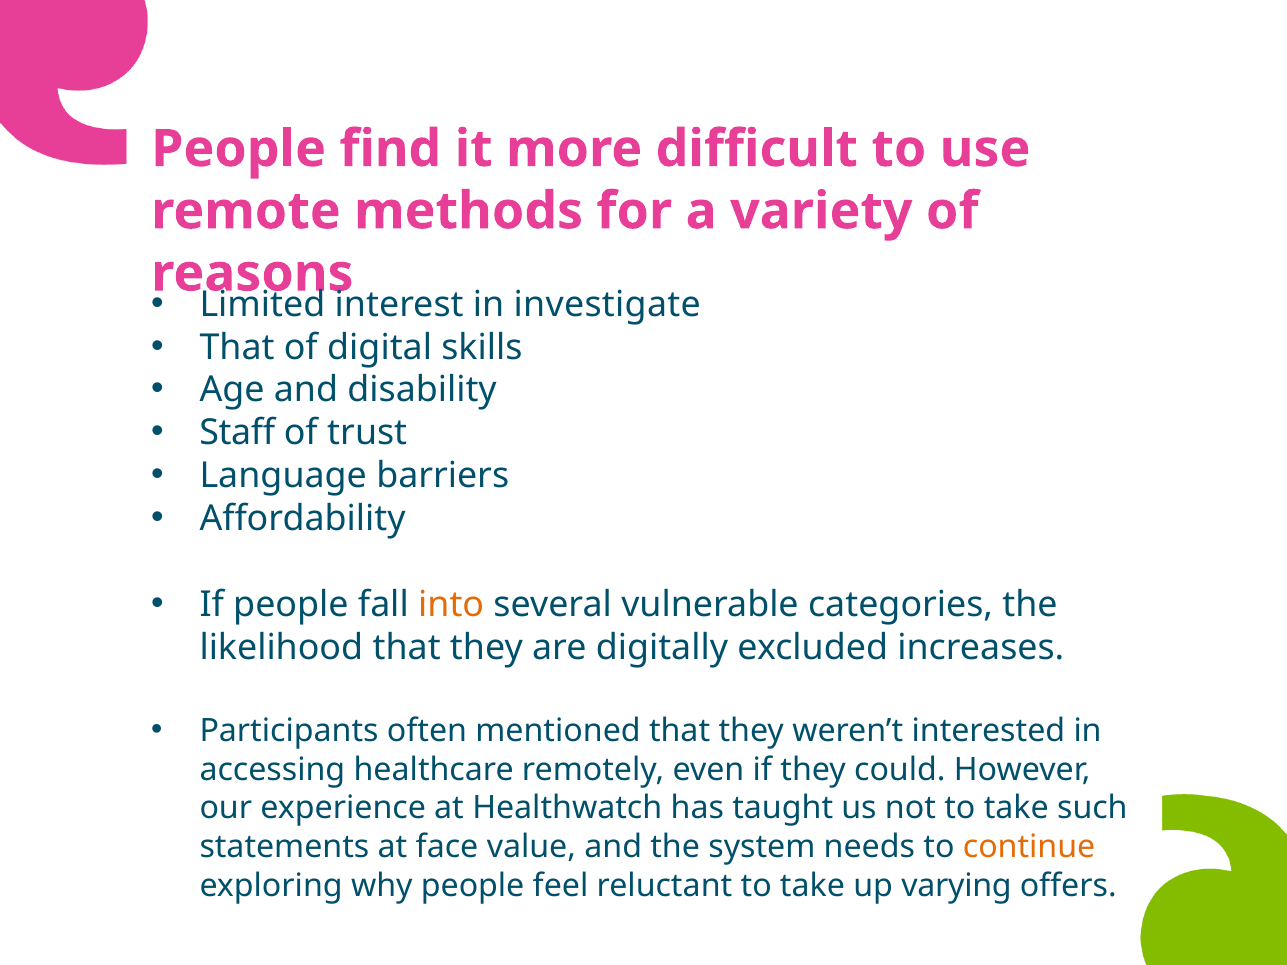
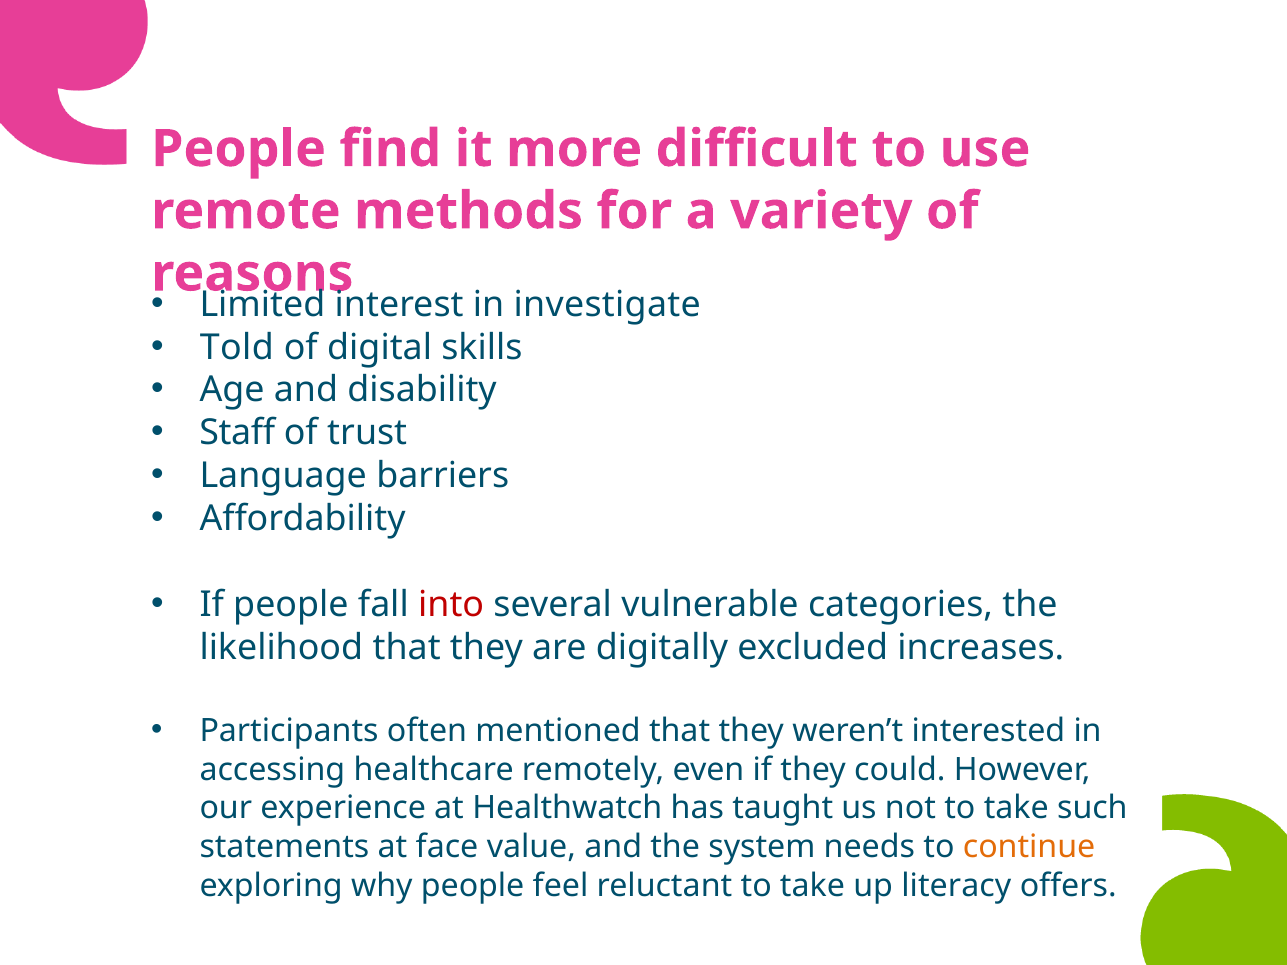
That at (237, 347): That -> Told
into colour: orange -> red
varying: varying -> literacy
